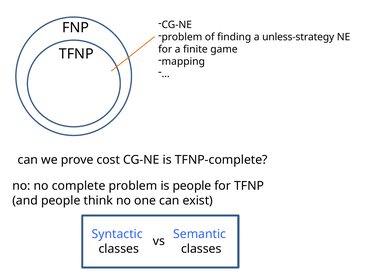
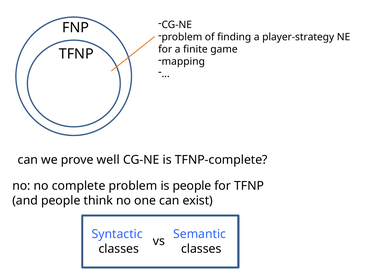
unless-strategy: unless-strategy -> player-strategy
cost: cost -> well
